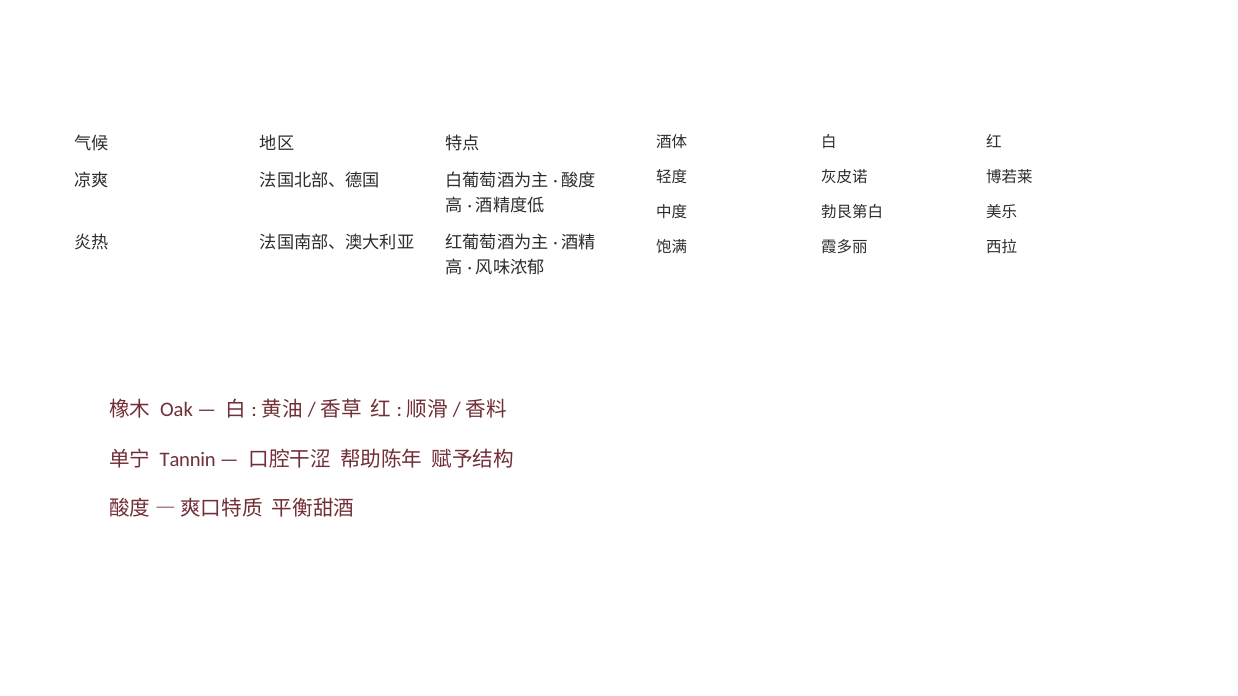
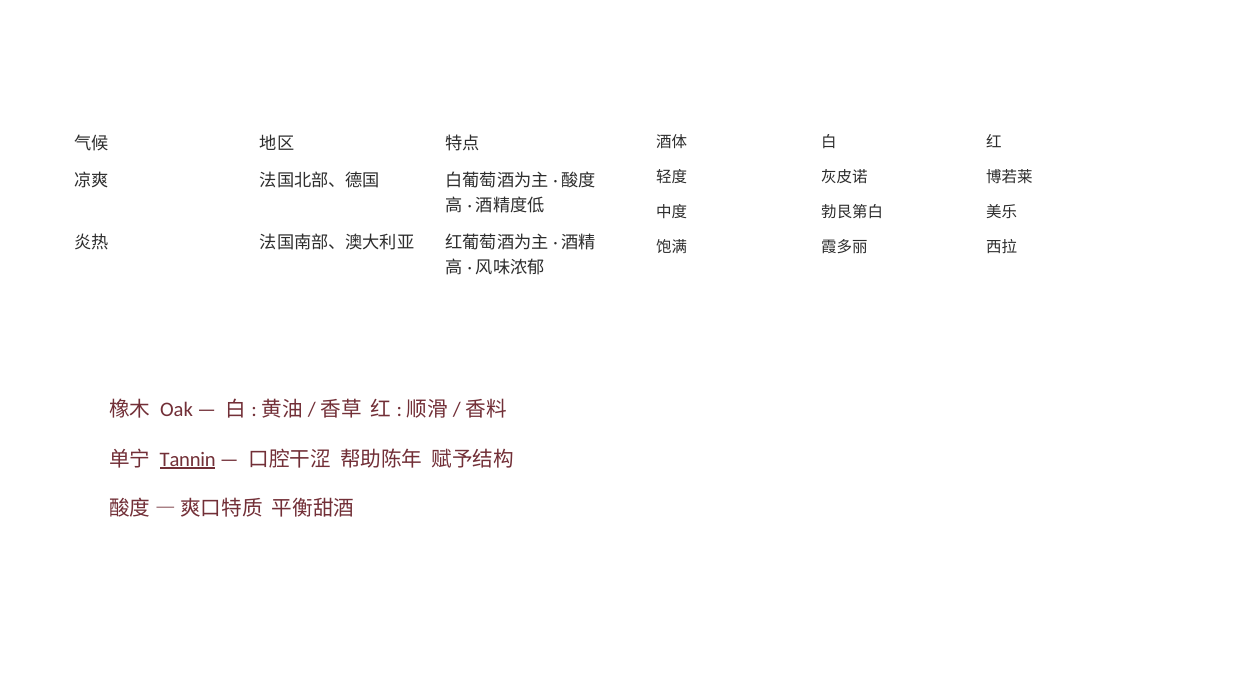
Tannin underline: none -> present
